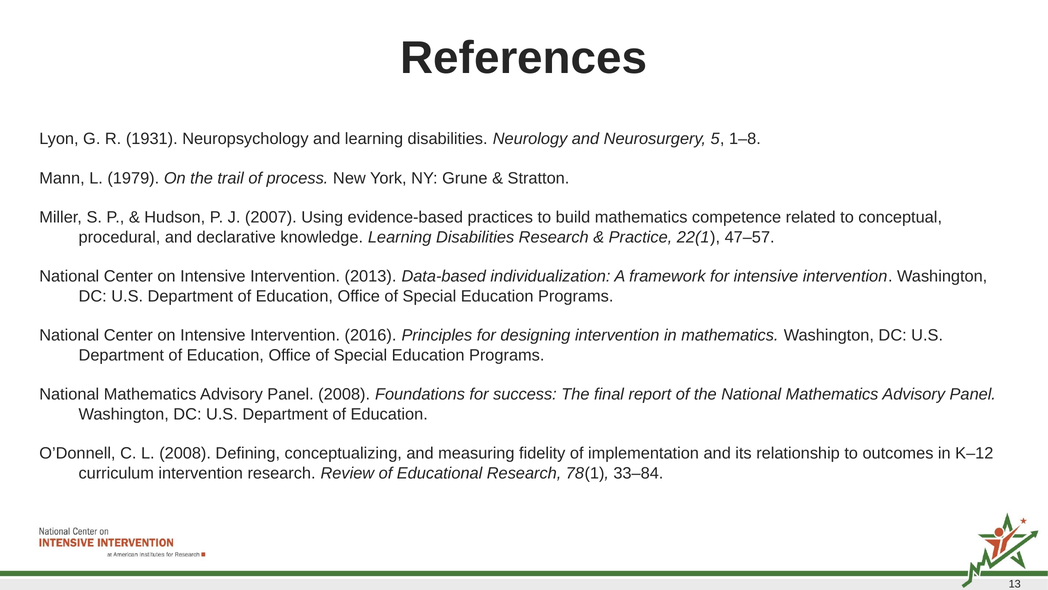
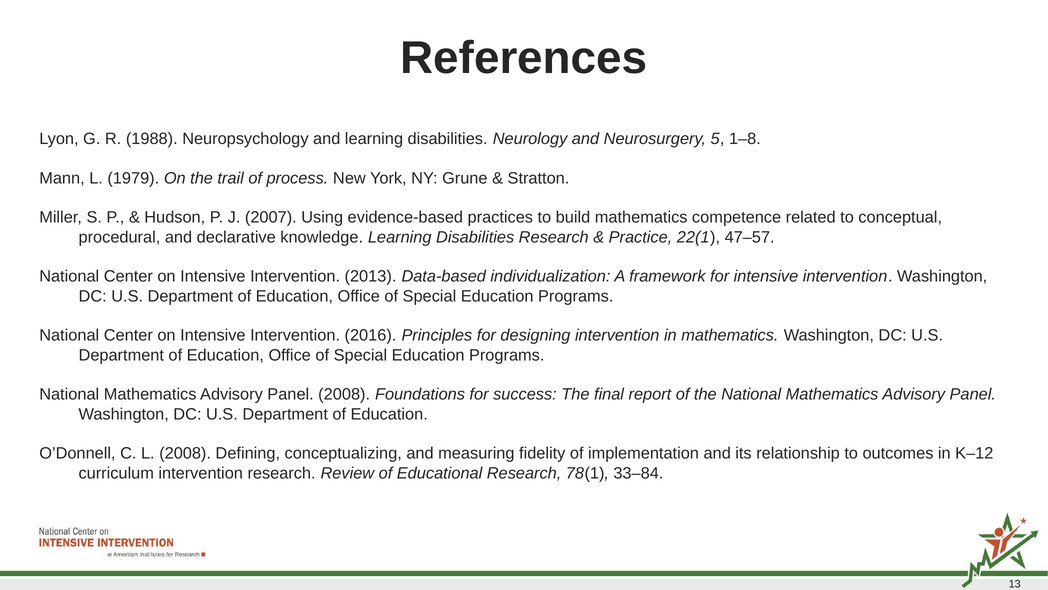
1931: 1931 -> 1988
